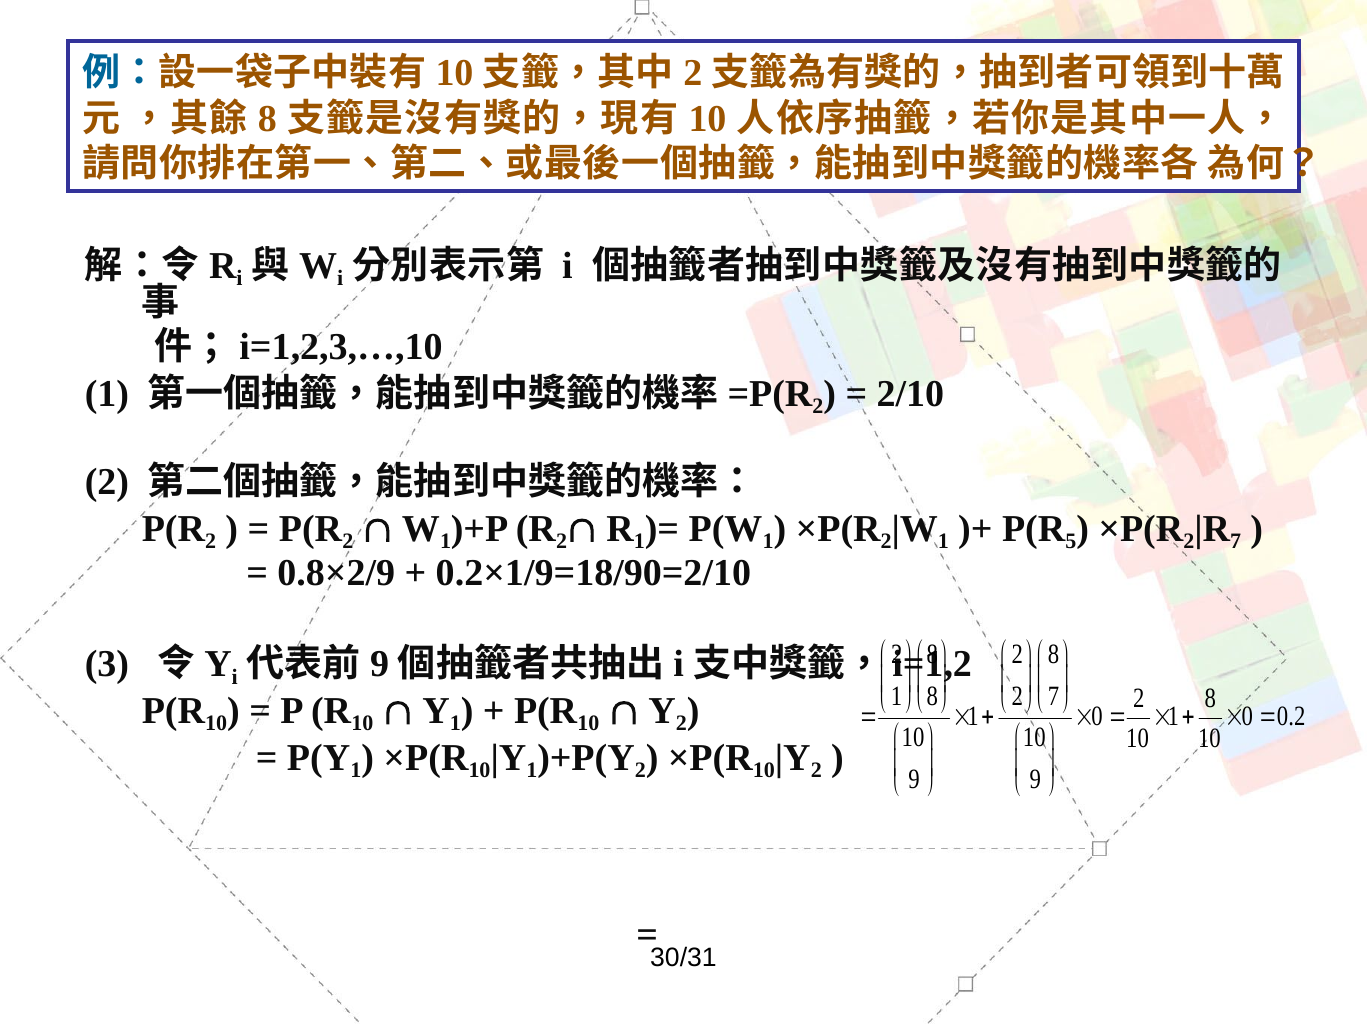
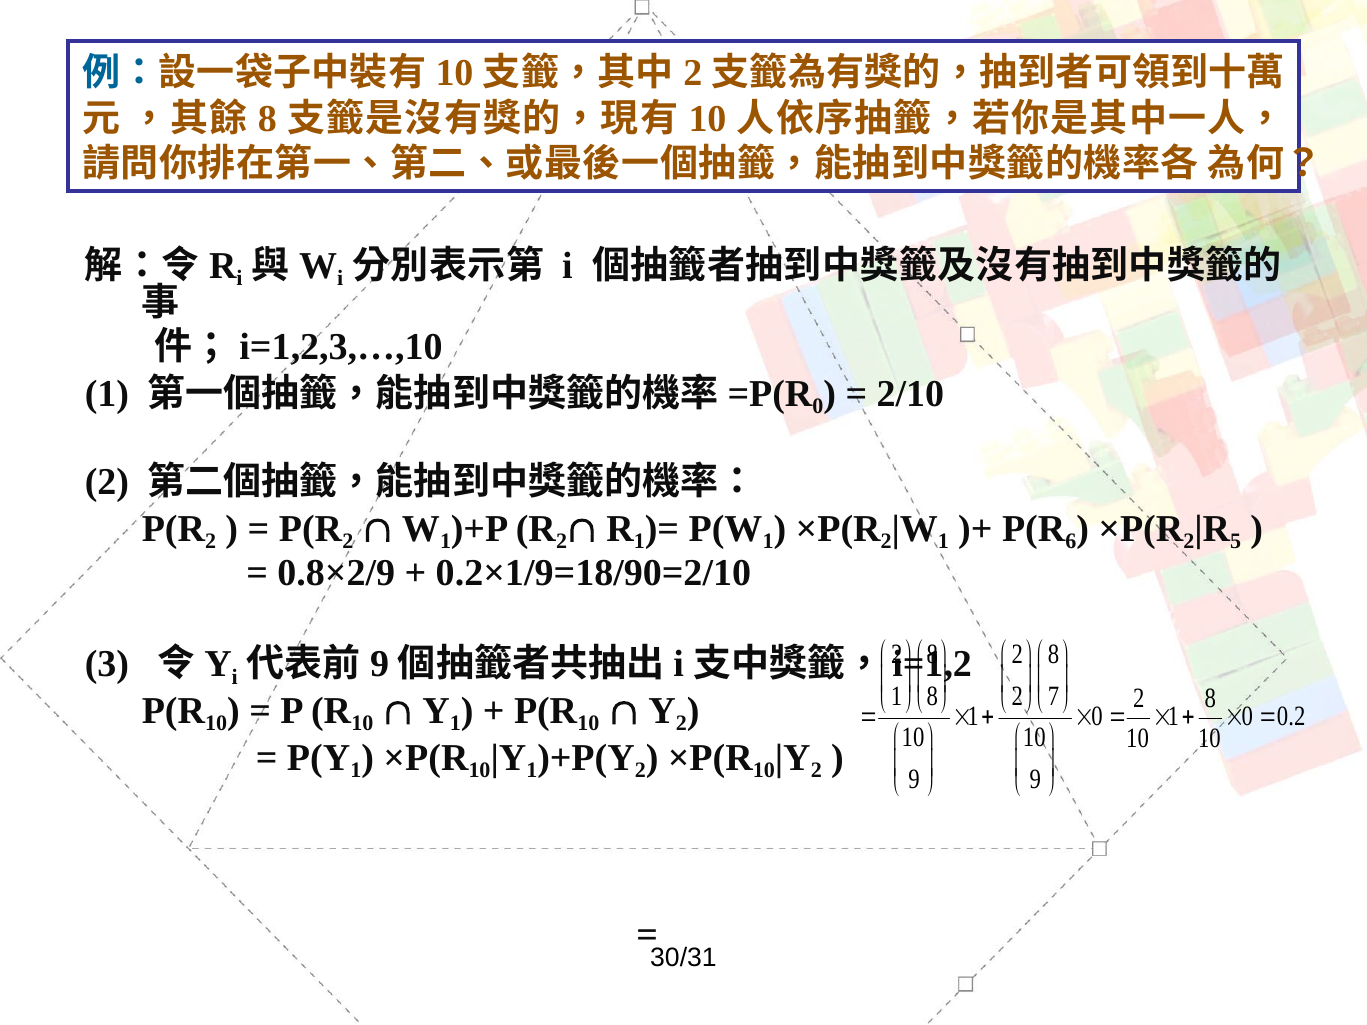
2 at (818, 406): 2 -> 0
5: 5 -> 6
7 at (1236, 541): 7 -> 5
